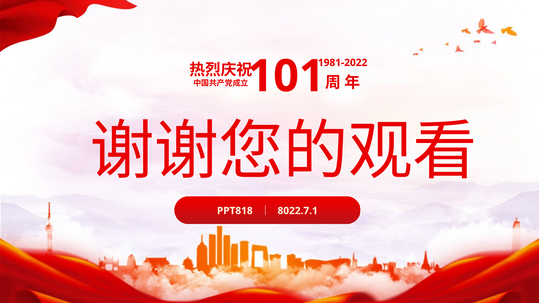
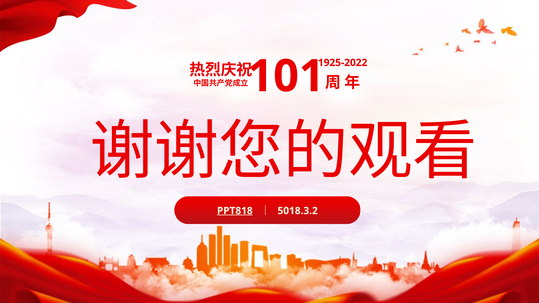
1981-2022: 1981-2022 -> 1925-2022
PPT818 underline: none -> present
8022.7.1: 8022.7.1 -> 5018.3.2
